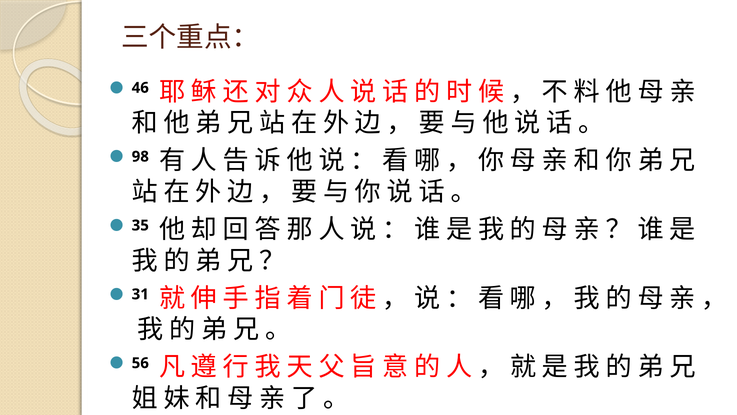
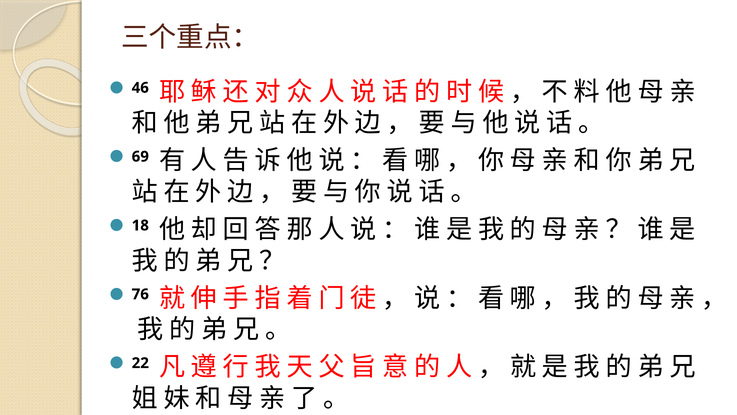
98: 98 -> 69
35: 35 -> 18
31: 31 -> 76
56: 56 -> 22
